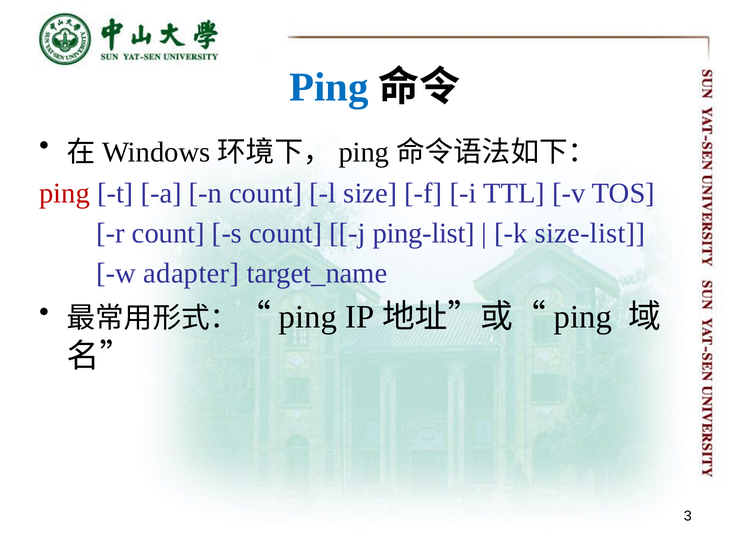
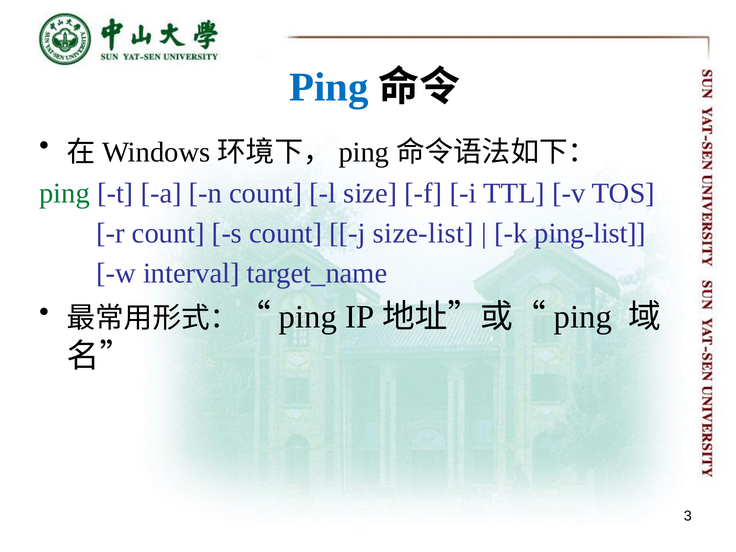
ping at (65, 193) colour: red -> green
ping-list: ping-list -> size-list
size-list: size-list -> ping-list
adapter: adapter -> interval
